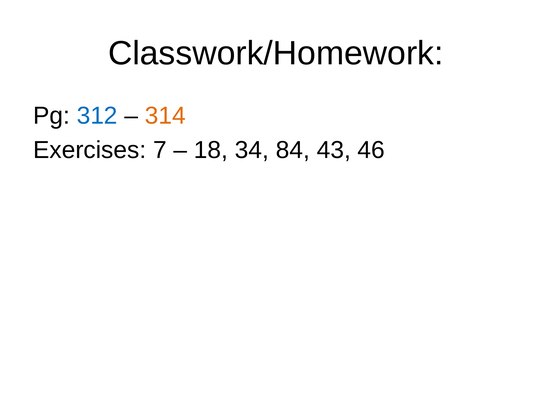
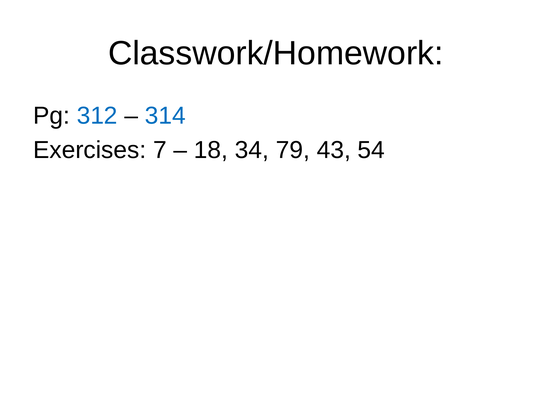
314 colour: orange -> blue
84: 84 -> 79
46: 46 -> 54
